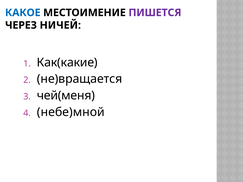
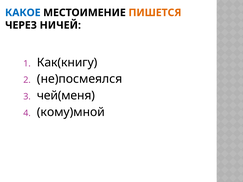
ПИШЕТСЯ colour: purple -> orange
Как(какие: Как(какие -> Как(книгу
не)вращается: не)вращается -> не)посмеялся
небе)мной: небе)мной -> кому)мной
